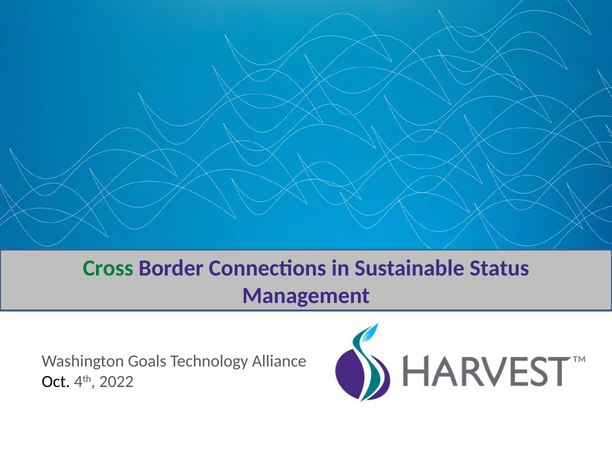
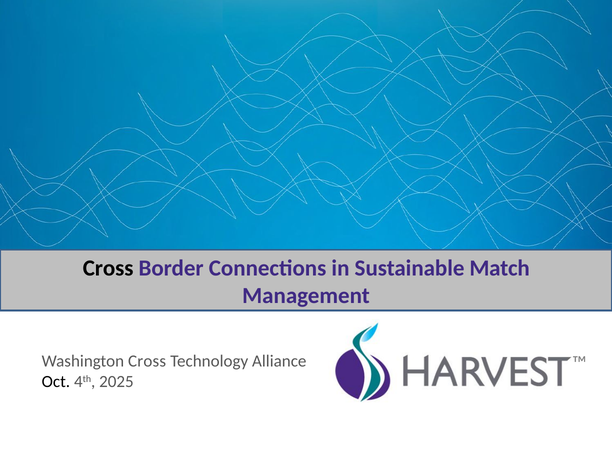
Cross at (108, 268) colour: green -> black
Status: Status -> Match
Washington Goals: Goals -> Cross
2022: 2022 -> 2025
